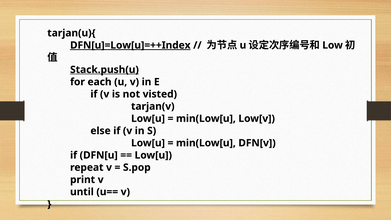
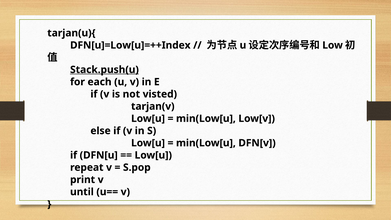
DFN[u]=Low[u]=++Index underline: present -> none
